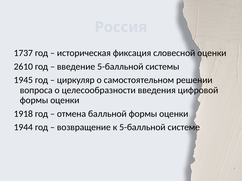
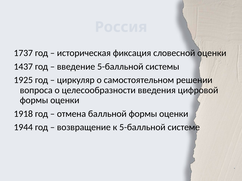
2610: 2610 -> 1437
1945: 1945 -> 1925
